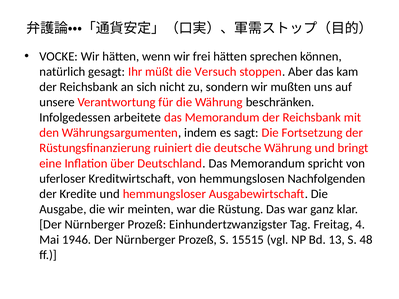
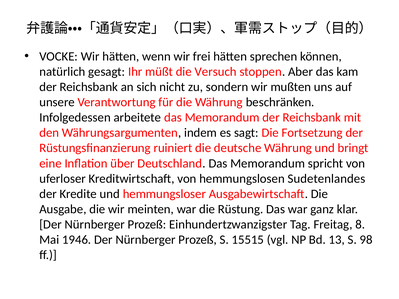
Nachfolgenden: Nachfolgenden -> Sudetenlandes
4: 4 -> 8
48: 48 -> 98
